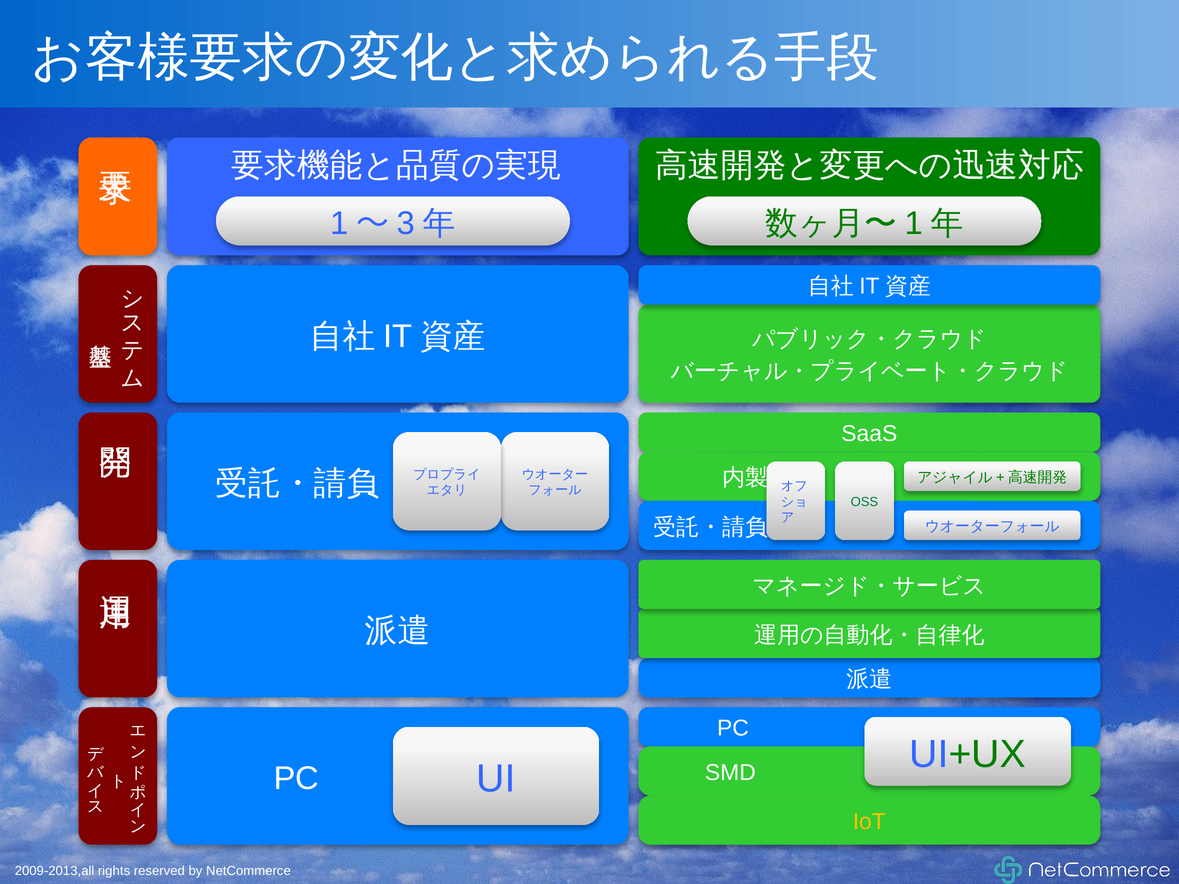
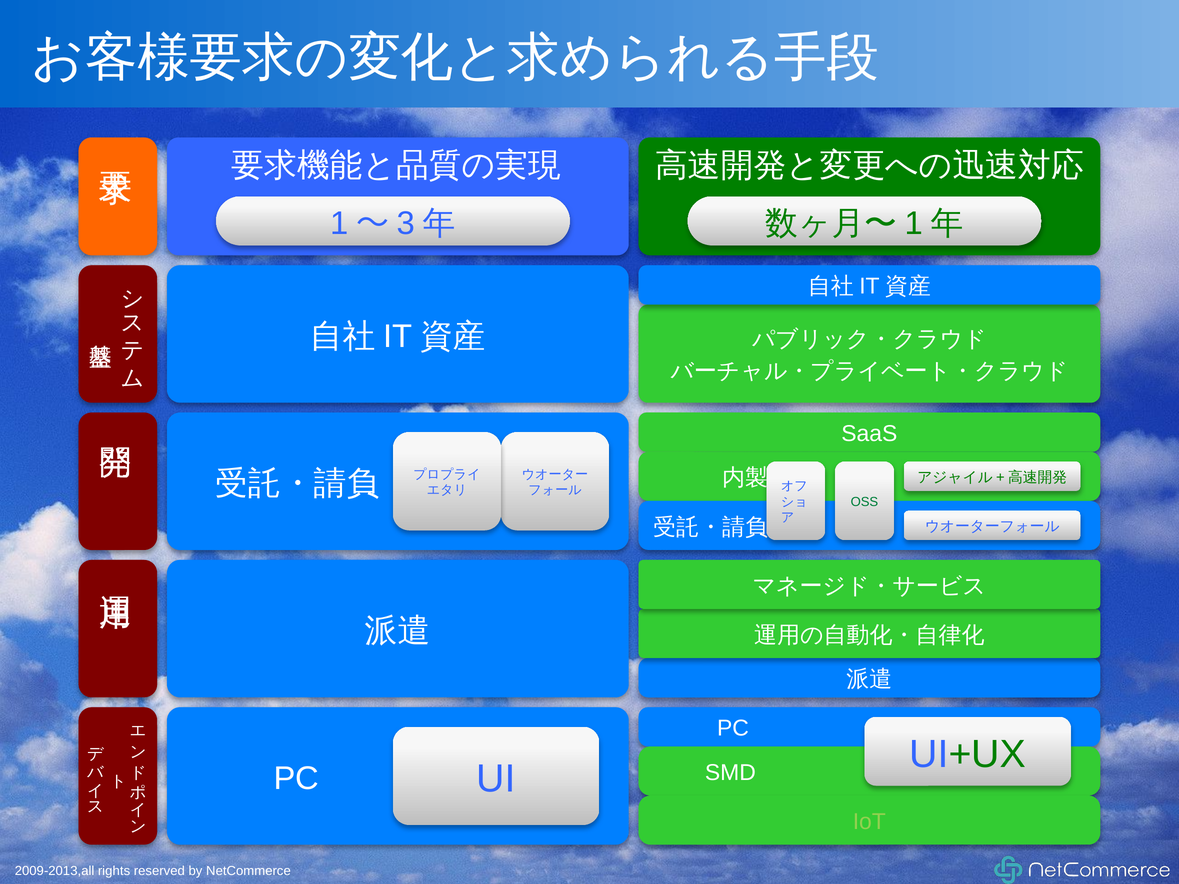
IoT colour: yellow -> light green
